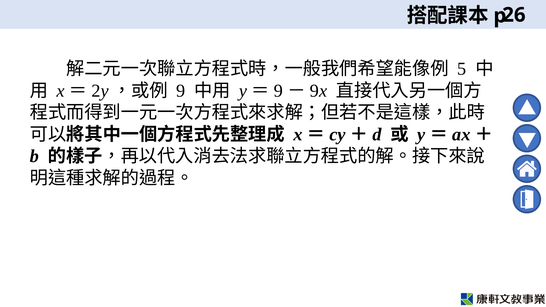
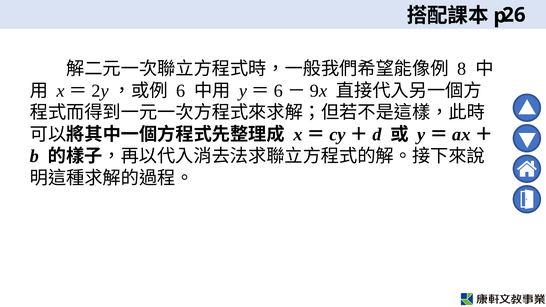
5: 5 -> 8
9 at (181, 91): 9 -> 6
9 at (278, 91): 9 -> 6
